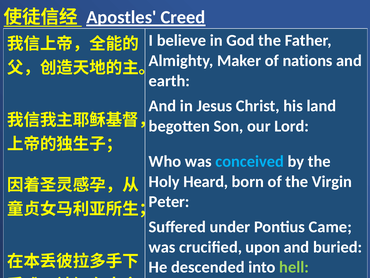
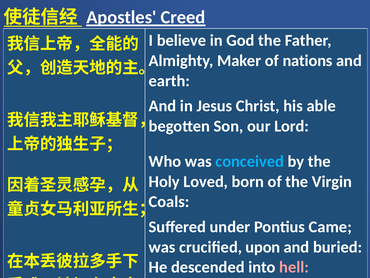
land: land -> able
Heard: Heard -> Loved
Peter: Peter -> Coals
hell colour: light green -> pink
